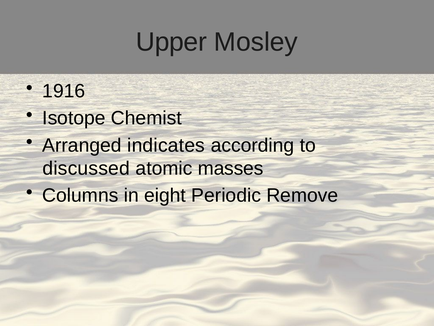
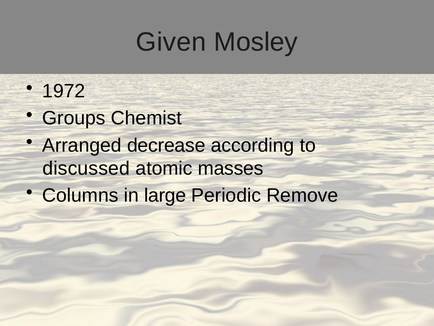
Upper: Upper -> Given
1916: 1916 -> 1972
Isotope: Isotope -> Groups
indicates: indicates -> decrease
eight: eight -> large
